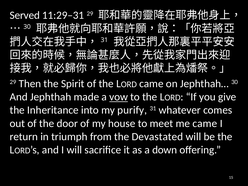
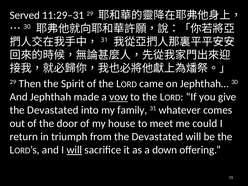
Inheritance at (53, 110): Inheritance -> Devastated
purify: purify -> family
me came: came -> could
will at (74, 150) underline: none -> present
